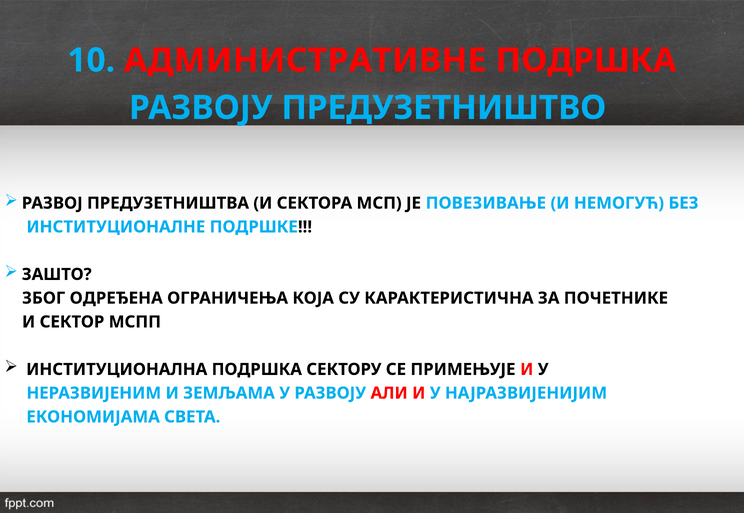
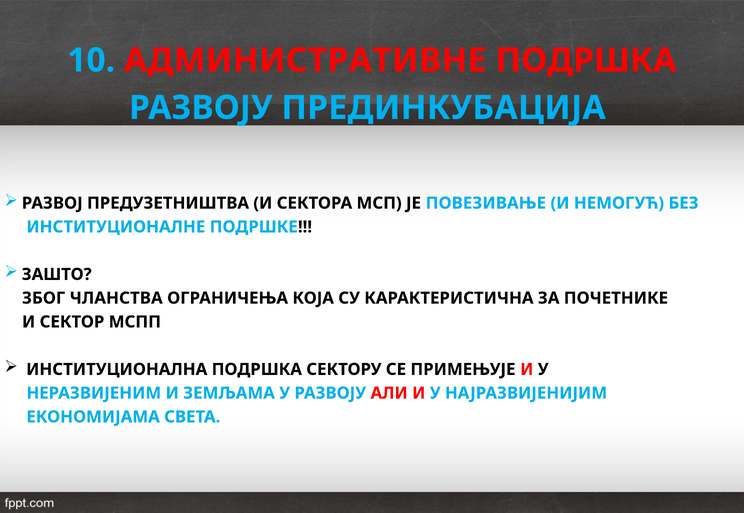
ПРЕДУЗЕТНИШТВО: ПРЕДУЗЕТНИШТВО -> ПРЕДИНКУБАЦИЈА
ОДРЕЂЕНА: ОДРЕЂЕНА -> ЧЛАНСТВА
